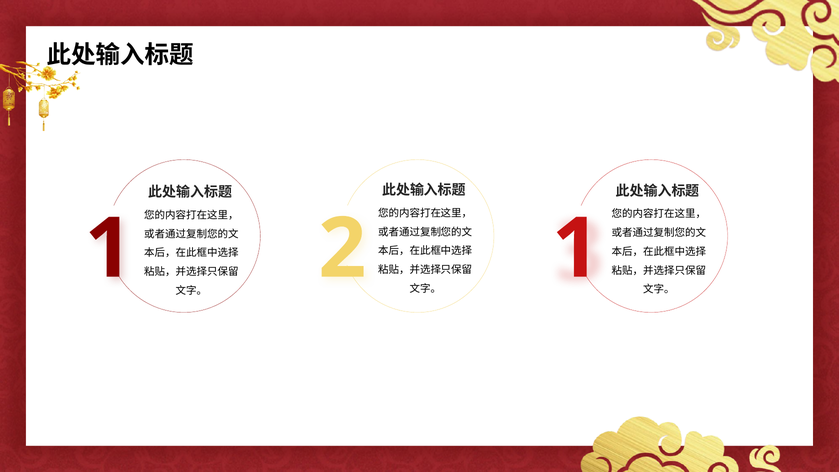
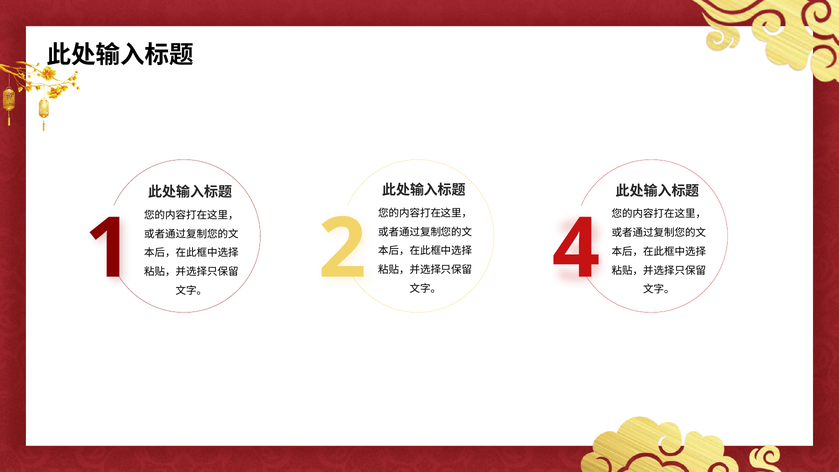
2 1: 1 -> 4
